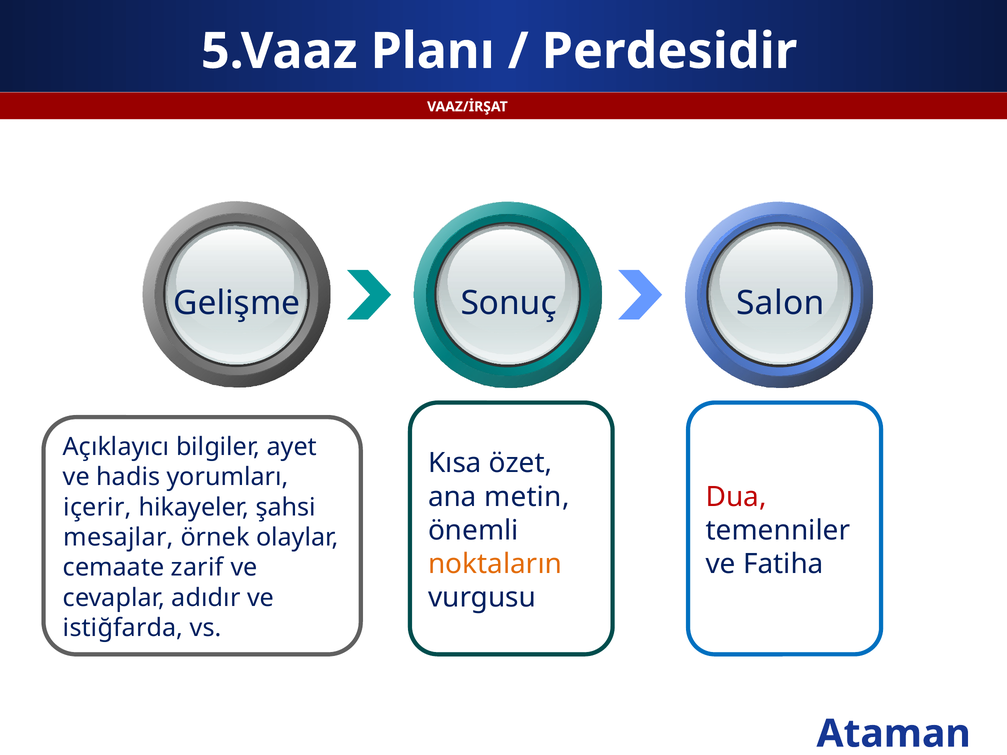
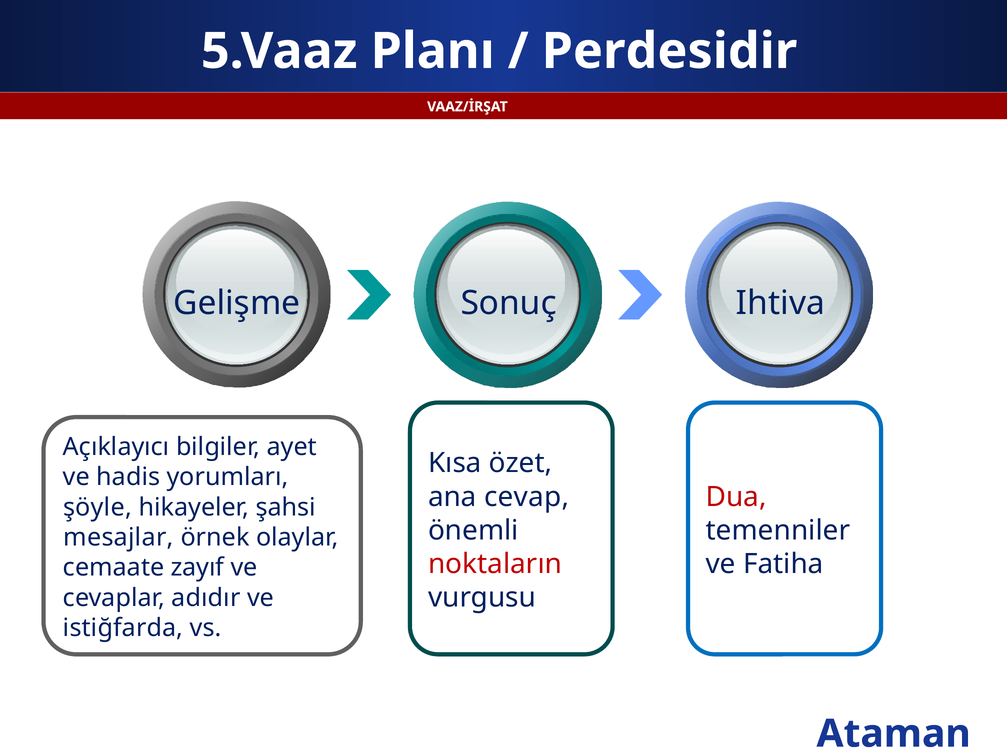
Salon: Salon -> Ihtiva
metin: metin -> cevap
içerir: içerir -> şöyle
noktaların colour: orange -> red
zarif: zarif -> zayıf
